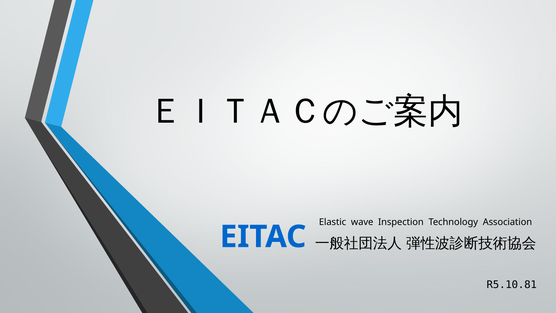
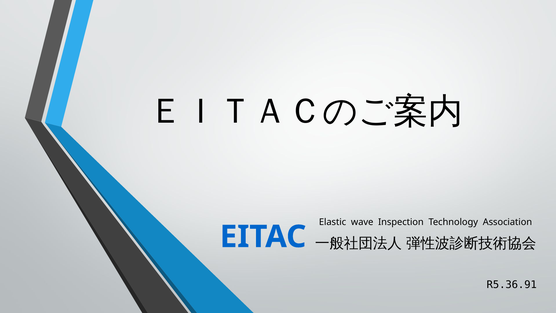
R5.10.81: R5.10.81 -> R5.36.91
